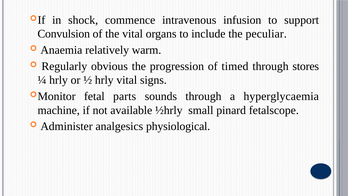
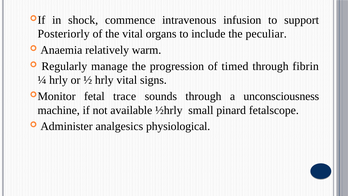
Convulsion: Convulsion -> Posteriorly
obvious: obvious -> manage
stores: stores -> fibrin
parts: parts -> trace
hyperglycaemia: hyperglycaemia -> unconsciousness
